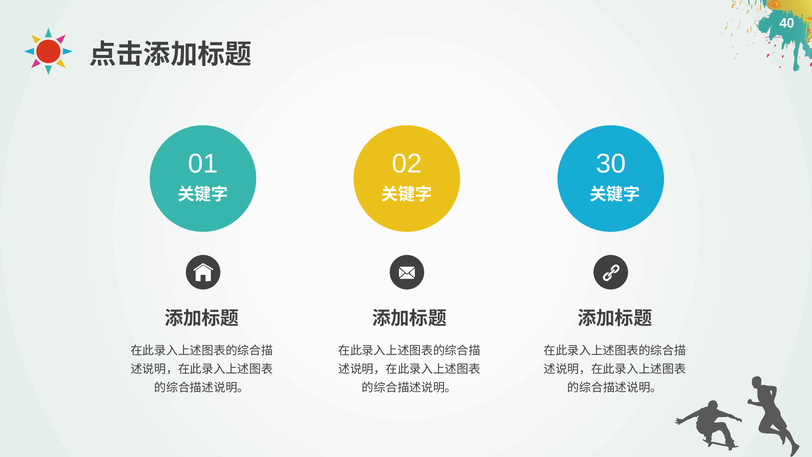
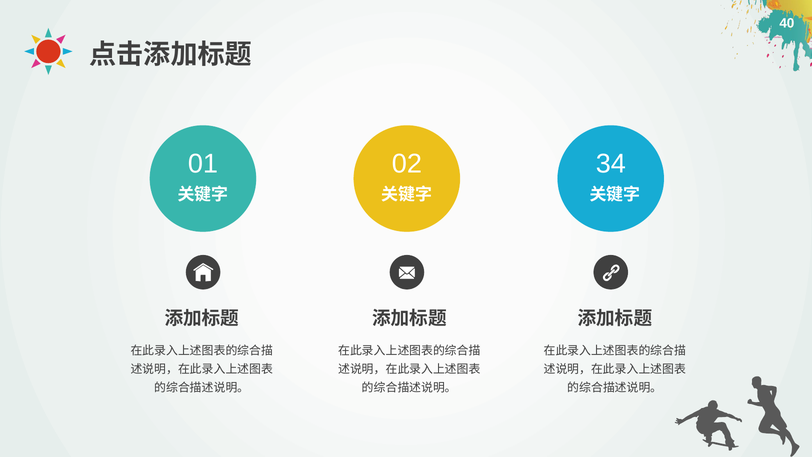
30: 30 -> 34
